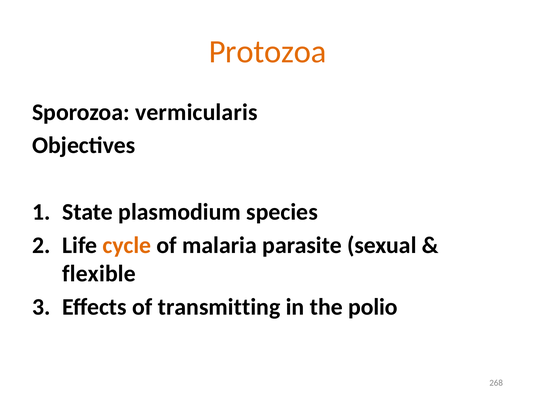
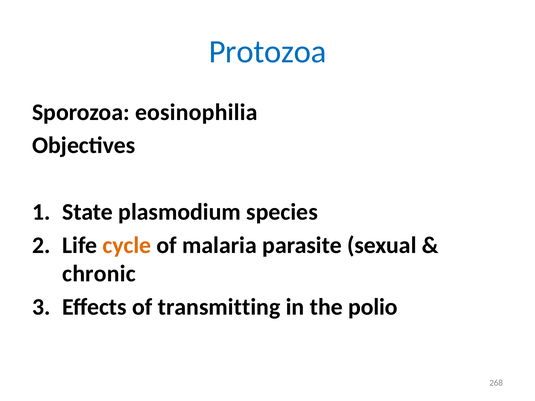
Protozoa colour: orange -> blue
vermicularis: vermicularis -> eosinophilia
flexible: flexible -> chronic
